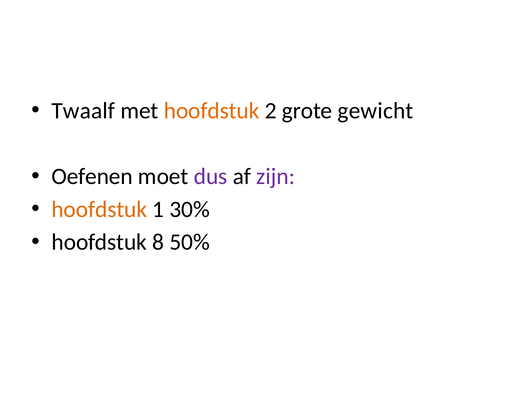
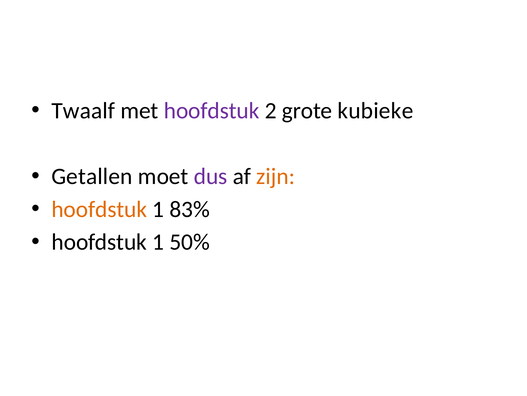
hoofdstuk at (212, 111) colour: orange -> purple
gewicht: gewicht -> kubieke
Oefenen: Oefenen -> Getallen
zijn colour: purple -> orange
30%: 30% -> 83%
8 at (158, 242): 8 -> 1
